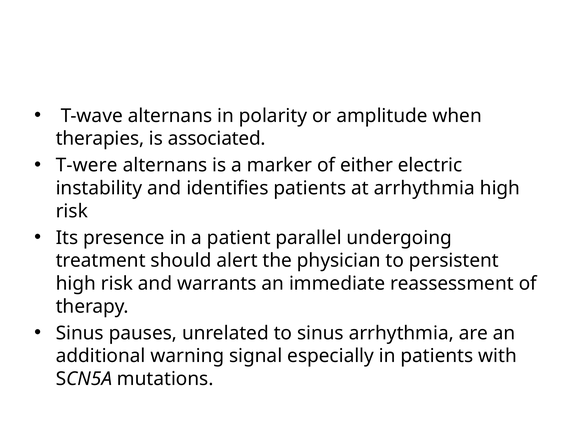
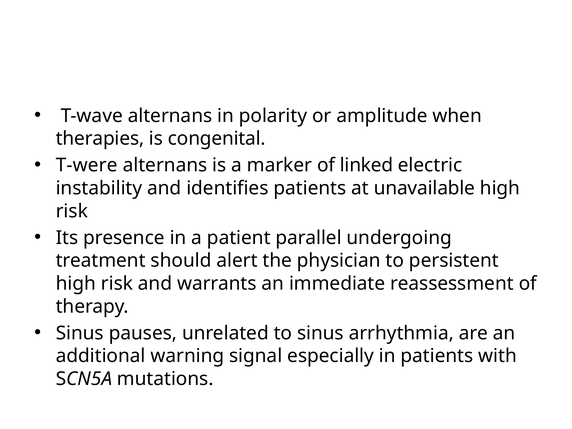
associated: associated -> congenital
either: either -> linked
at arrhythmia: arrhythmia -> unavailable
